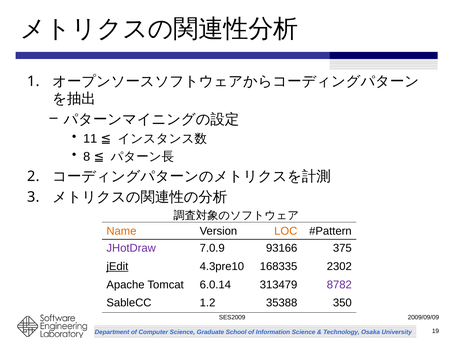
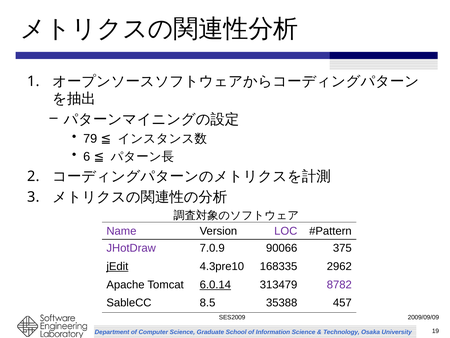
11: 11 -> 79
8: 8 -> 6
Name colour: orange -> purple
LOC colour: orange -> purple
93166: 93166 -> 90066
2302: 2302 -> 2962
6.0.14 underline: none -> present
1.2: 1.2 -> 8.5
350: 350 -> 457
